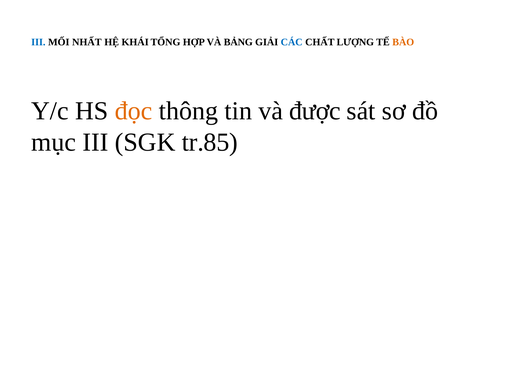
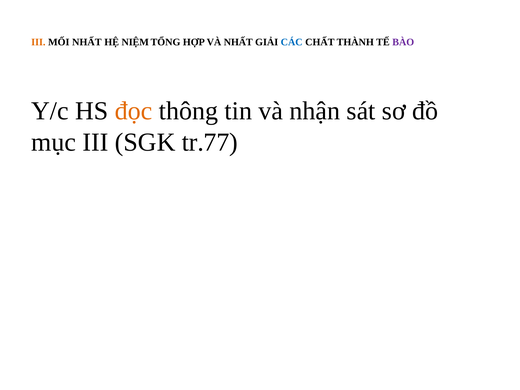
III at (38, 42) colour: blue -> orange
KHÁI: KHÁI -> NIỆM
VÀ BẢNG: BẢNG -> NHẤT
LƯỢNG: LƯỢNG -> THÀNH
BÀO colour: orange -> purple
được: được -> nhận
tr.85: tr.85 -> tr.77
